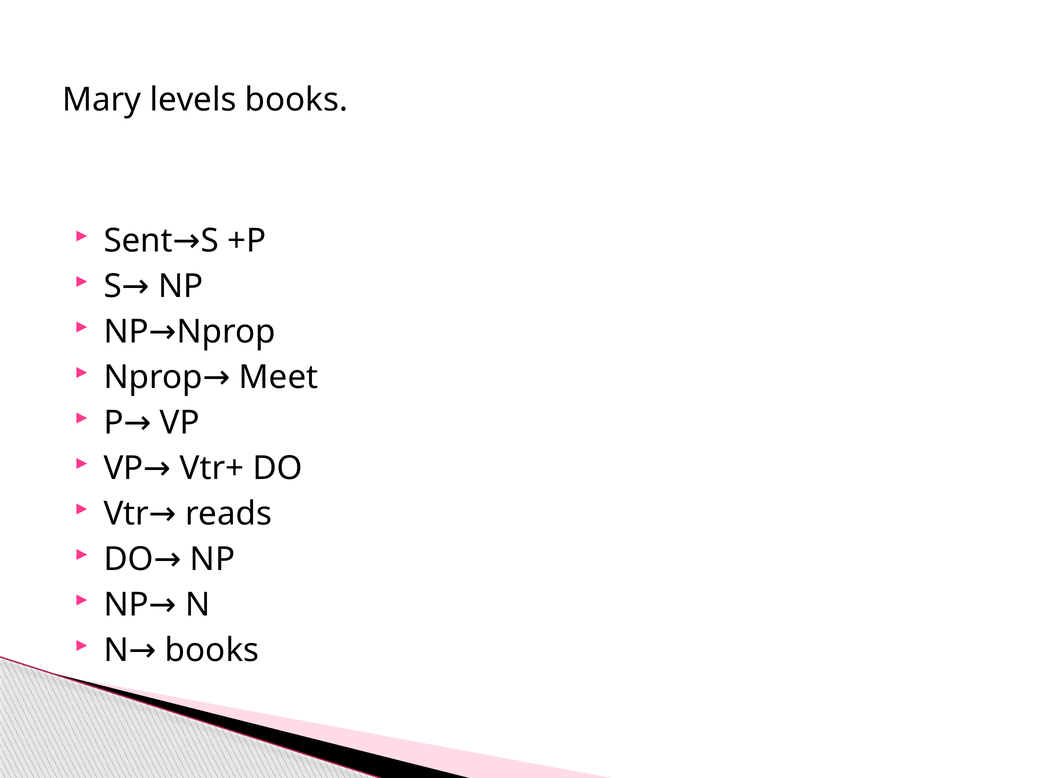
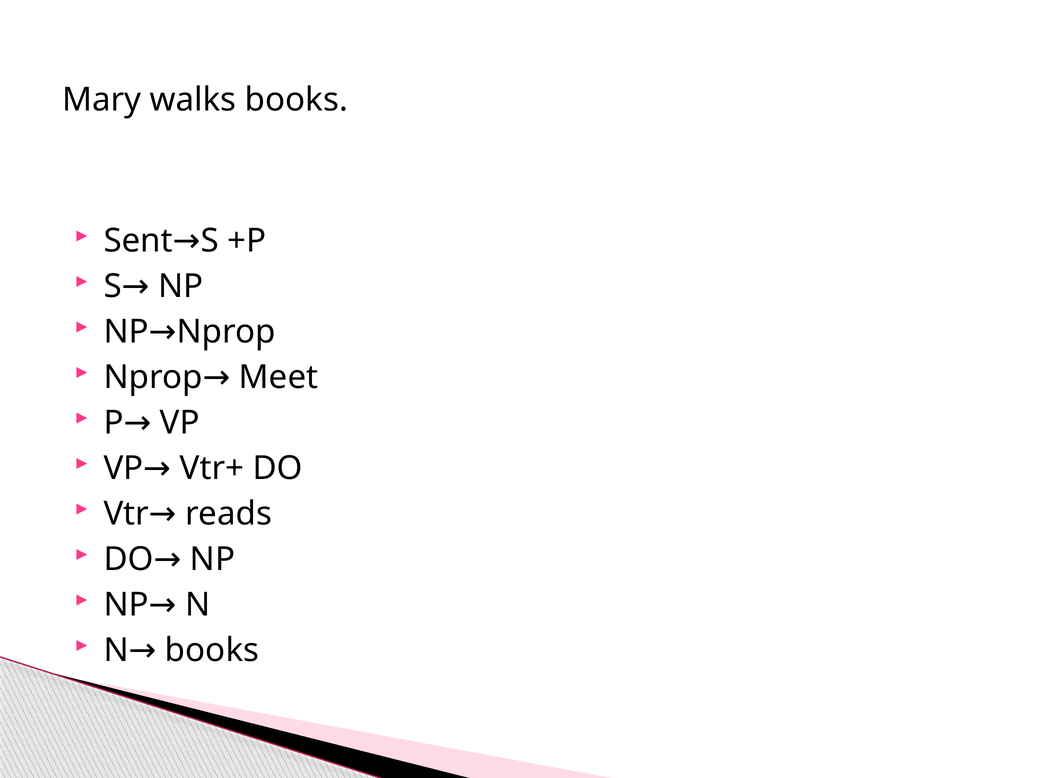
levels: levels -> walks
